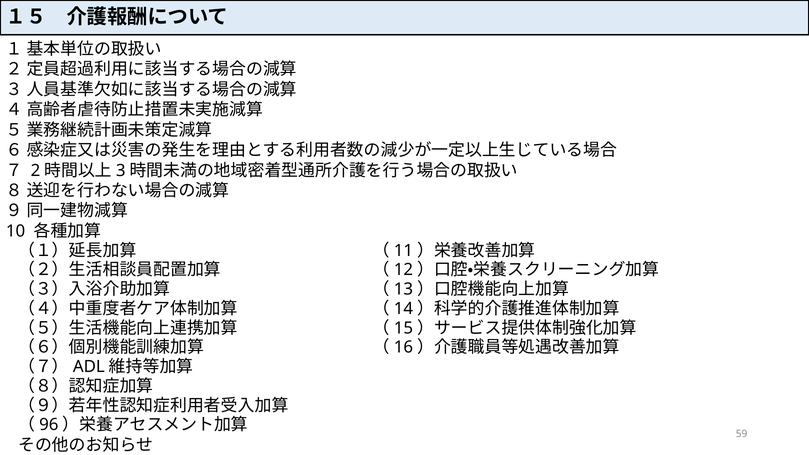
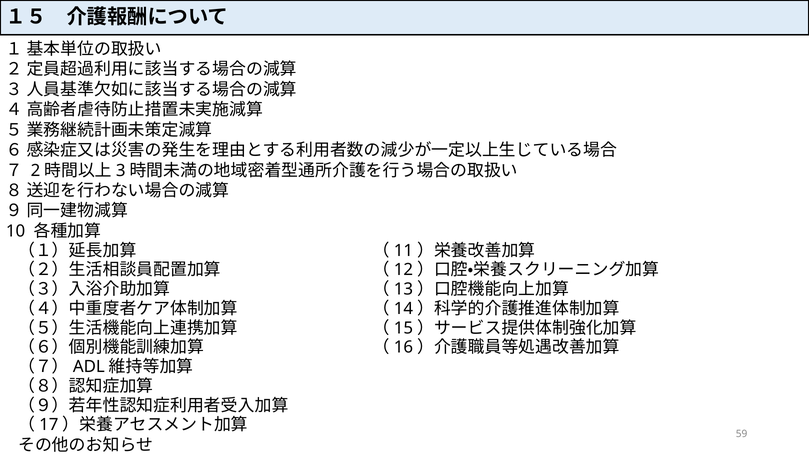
96: 96 -> 17
